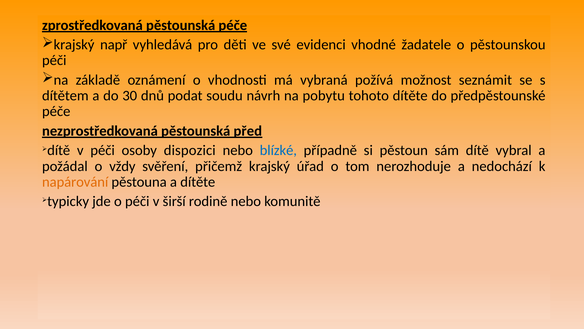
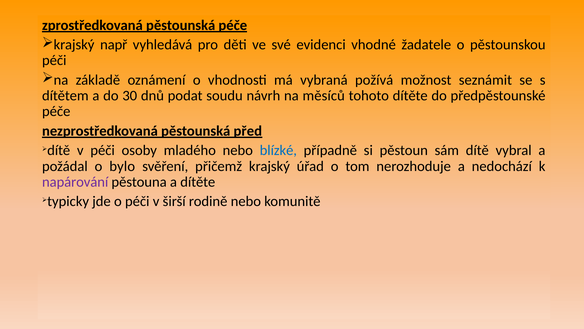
pobytu: pobytu -> měsíců
dispozici: dispozici -> mladého
vždy: vždy -> bylo
napárování colour: orange -> purple
